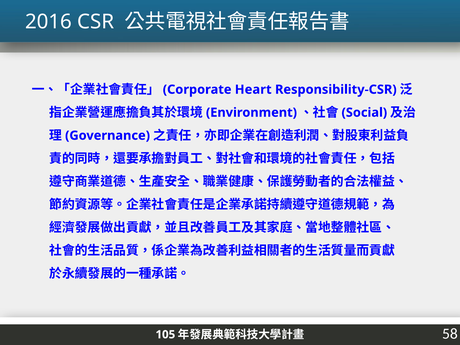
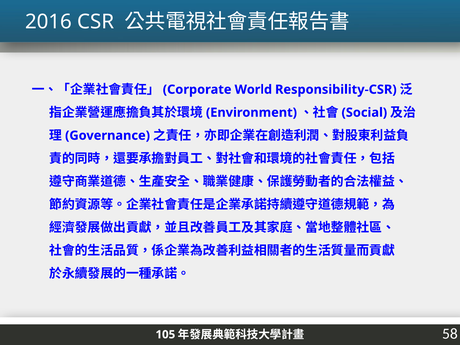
Heart: Heart -> World
